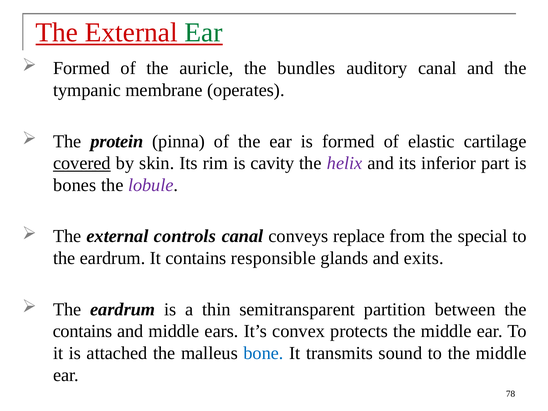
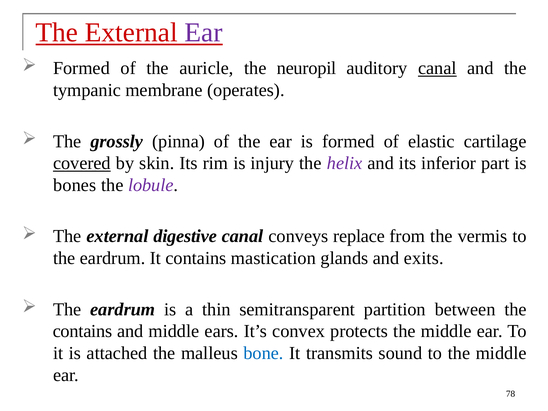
Ear at (203, 33) colour: green -> purple
bundles: bundles -> neuropil
canal at (437, 68) underline: none -> present
protein: protein -> grossly
cavity: cavity -> injury
controls: controls -> digestive
special: special -> vermis
responsible: responsible -> mastication
